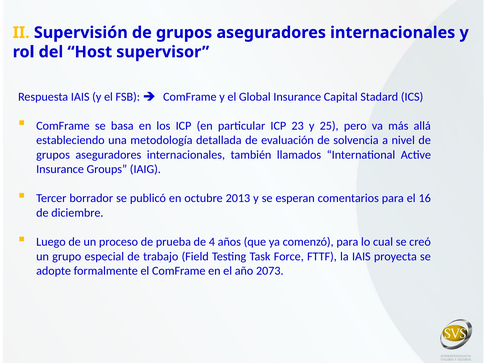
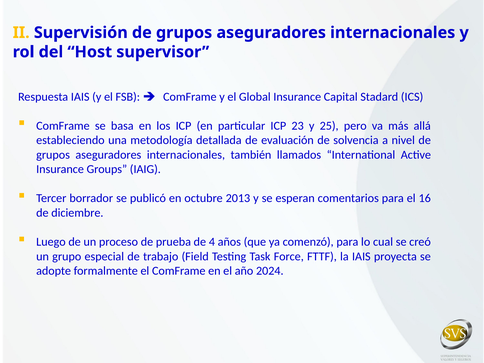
2073: 2073 -> 2024
